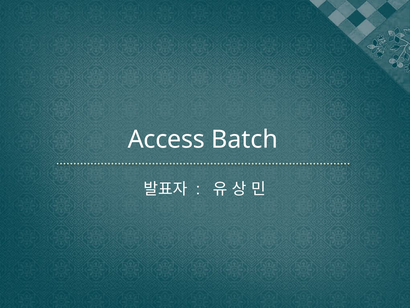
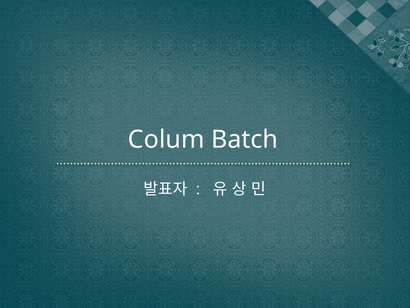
Access: Access -> Colum
